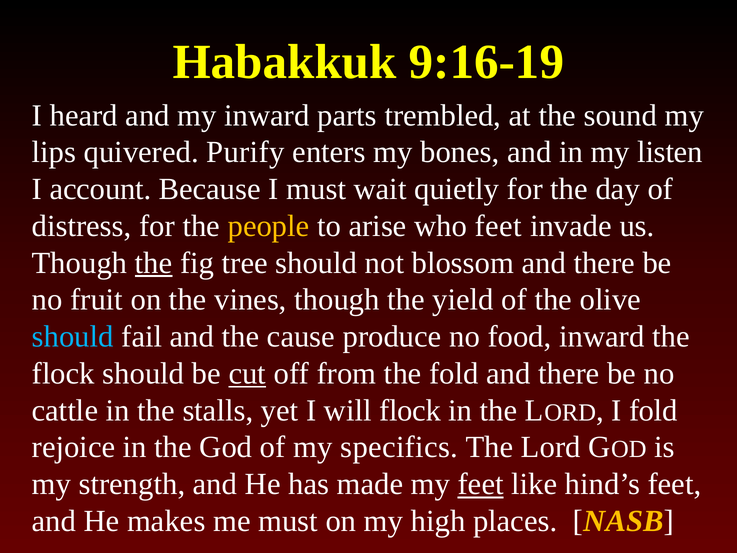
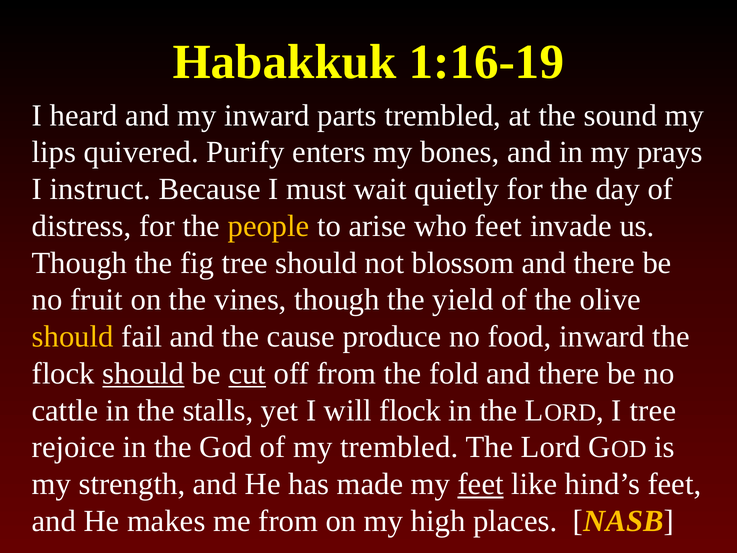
9:16-19: 9:16-19 -> 1:16-19
listen: listen -> prays
account: account -> instruct
the at (154, 263) underline: present -> none
should at (73, 337) colour: light blue -> yellow
should at (143, 373) underline: none -> present
I fold: fold -> tree
my specifics: specifics -> trembled
me must: must -> from
